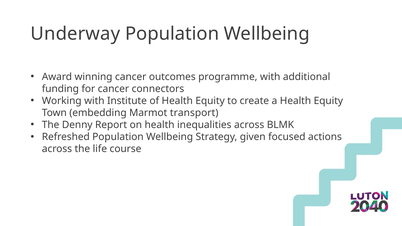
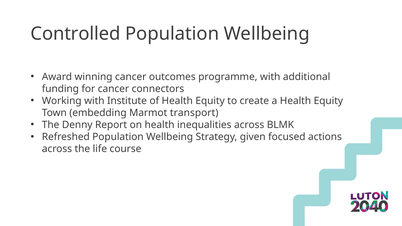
Underway: Underway -> Controlled
